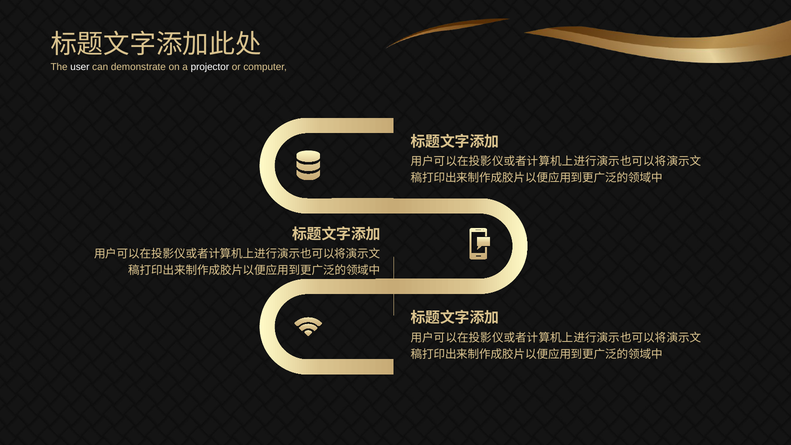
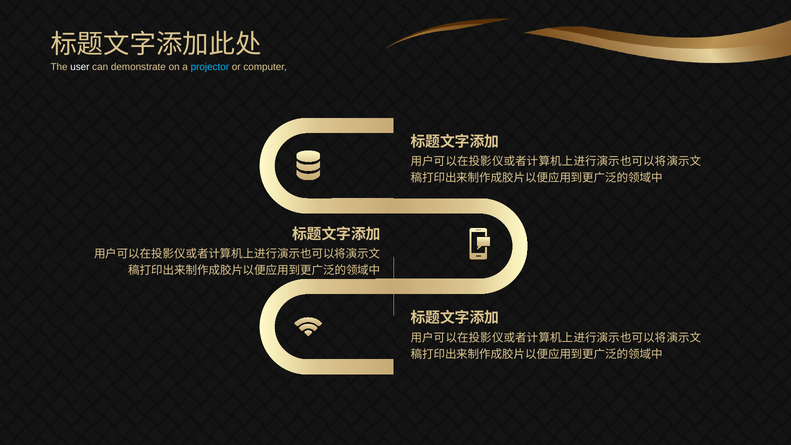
projector colour: white -> light blue
